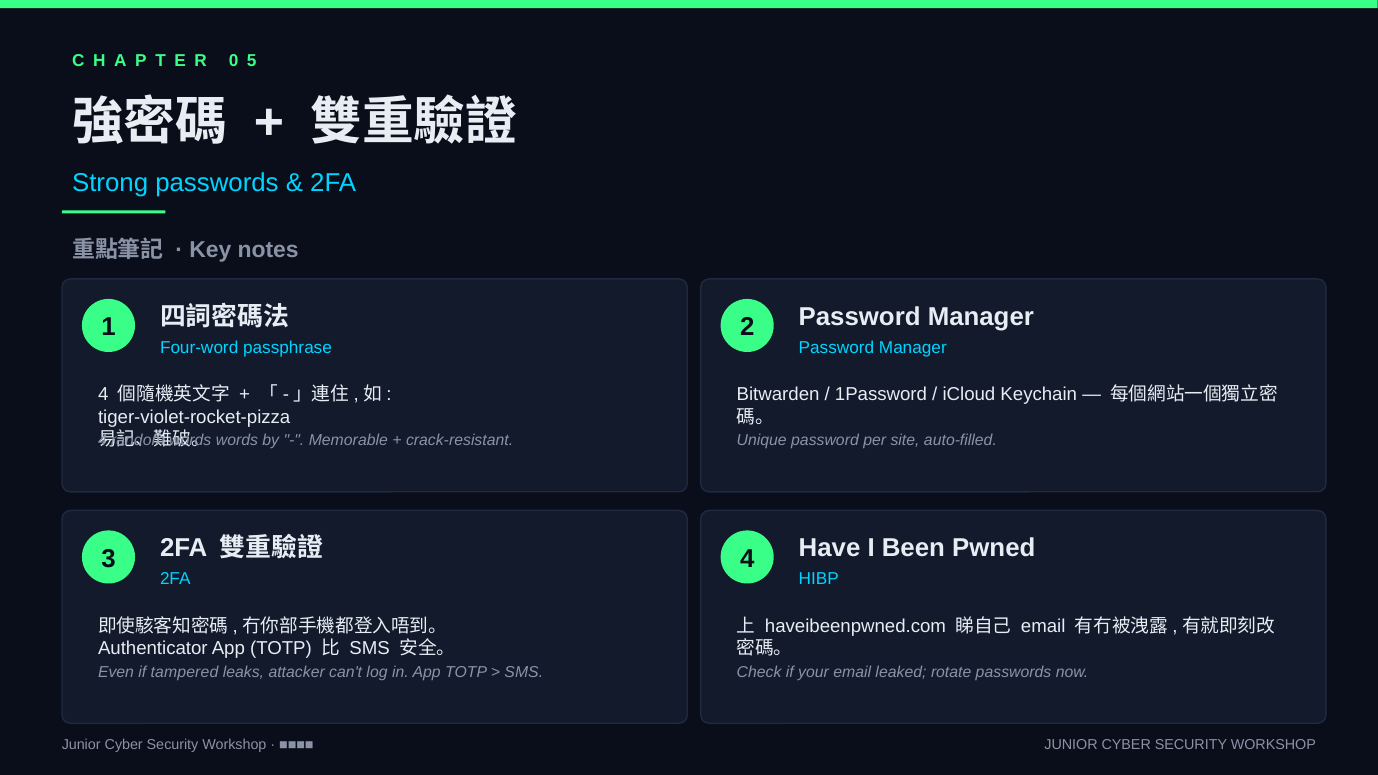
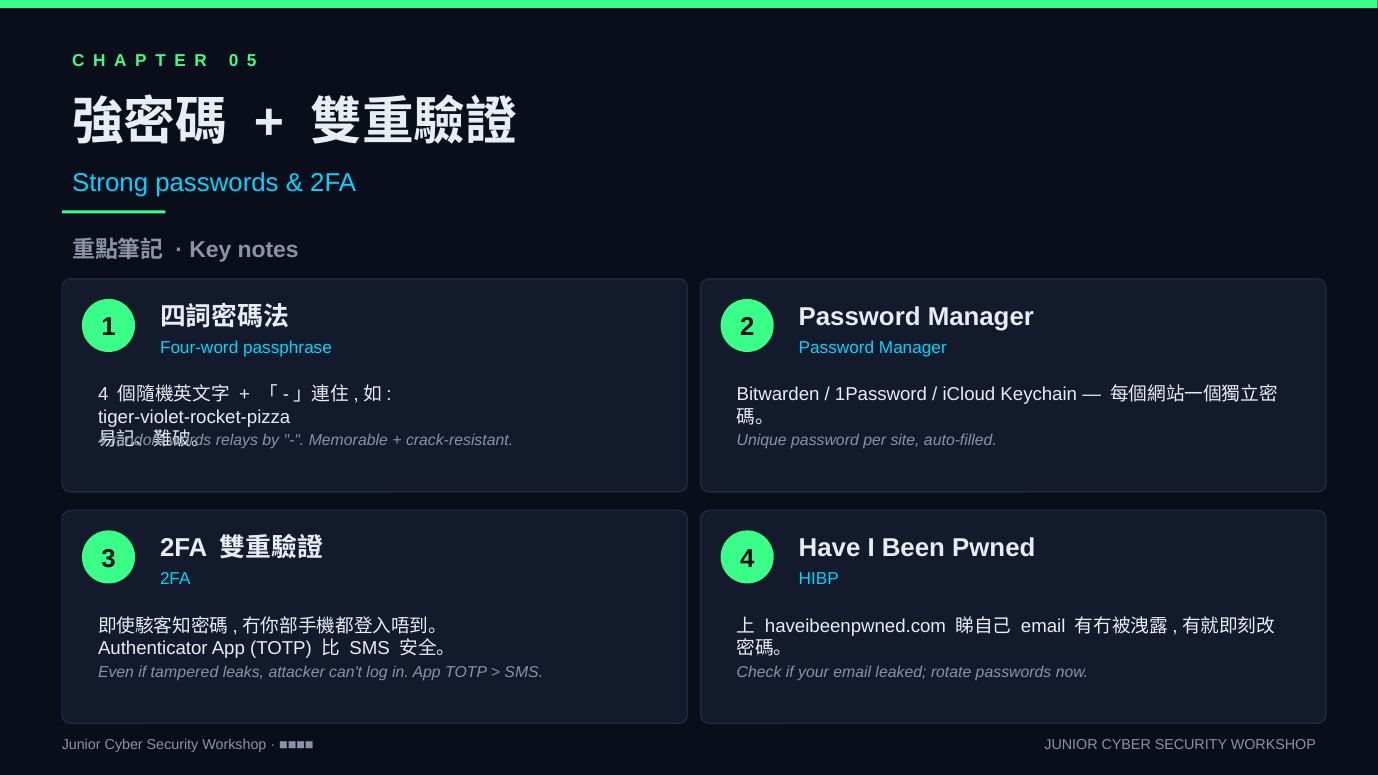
words at (237, 440): words -> relays
